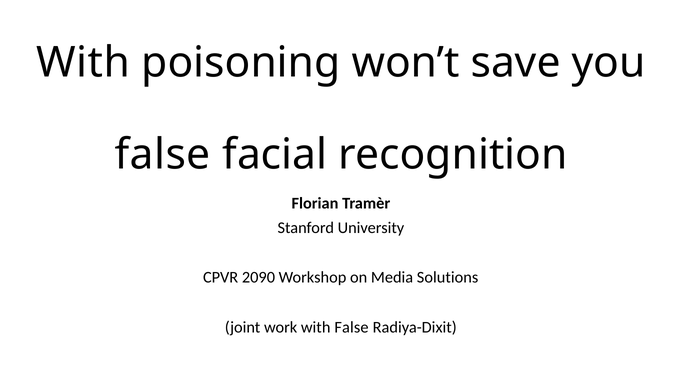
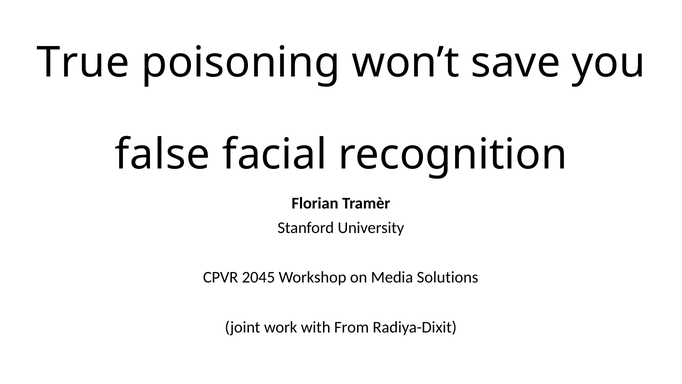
With at (83, 62): With -> True
2090: 2090 -> 2045
with False: False -> From
